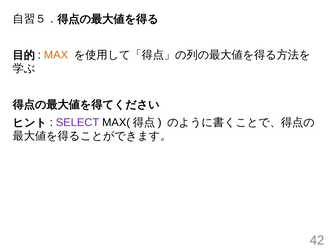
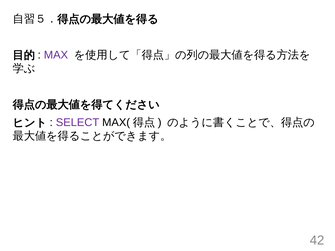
MAX colour: orange -> purple
